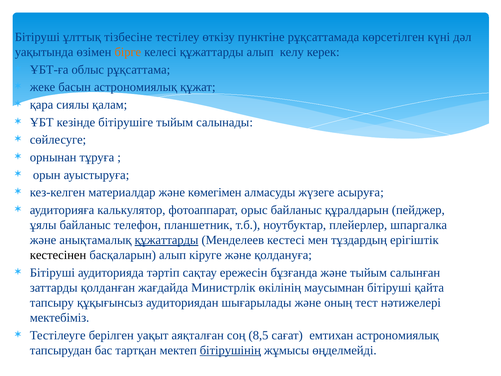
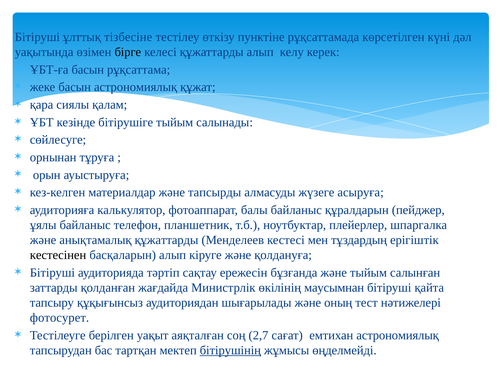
бірге colour: orange -> black
ҰБТ-ға облыс: облыс -> басын
көмегімен: көмегімен -> тапсырды
орыс: орыс -> балы
құжаттарды at (166, 240) underline: present -> none
мектебіміз: мектебіміз -> фотосурет
8,5: 8,5 -> 2,7
